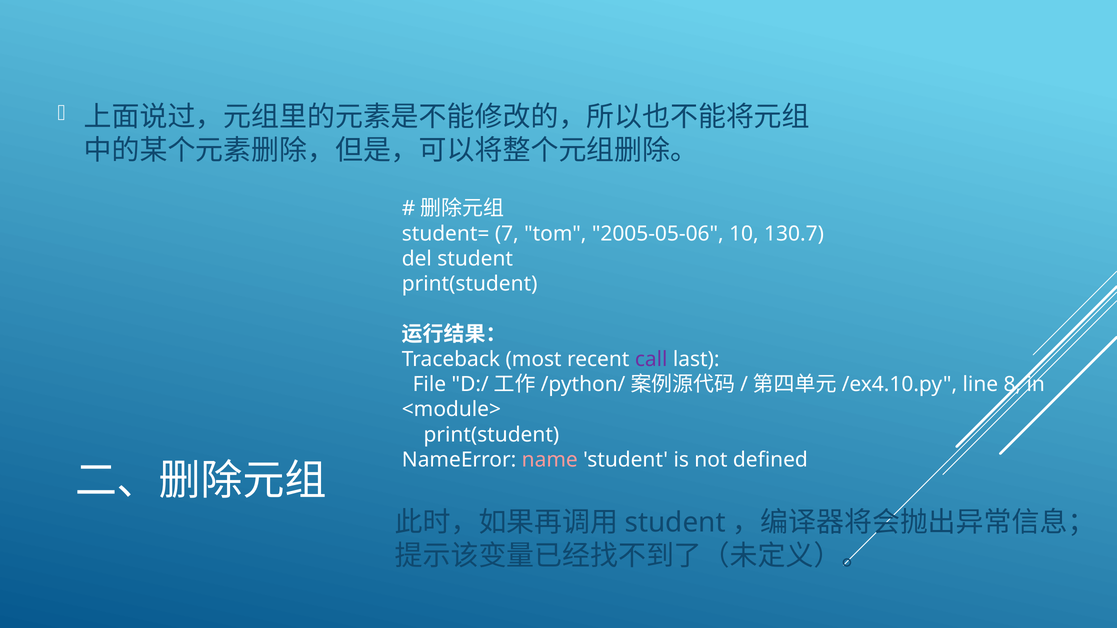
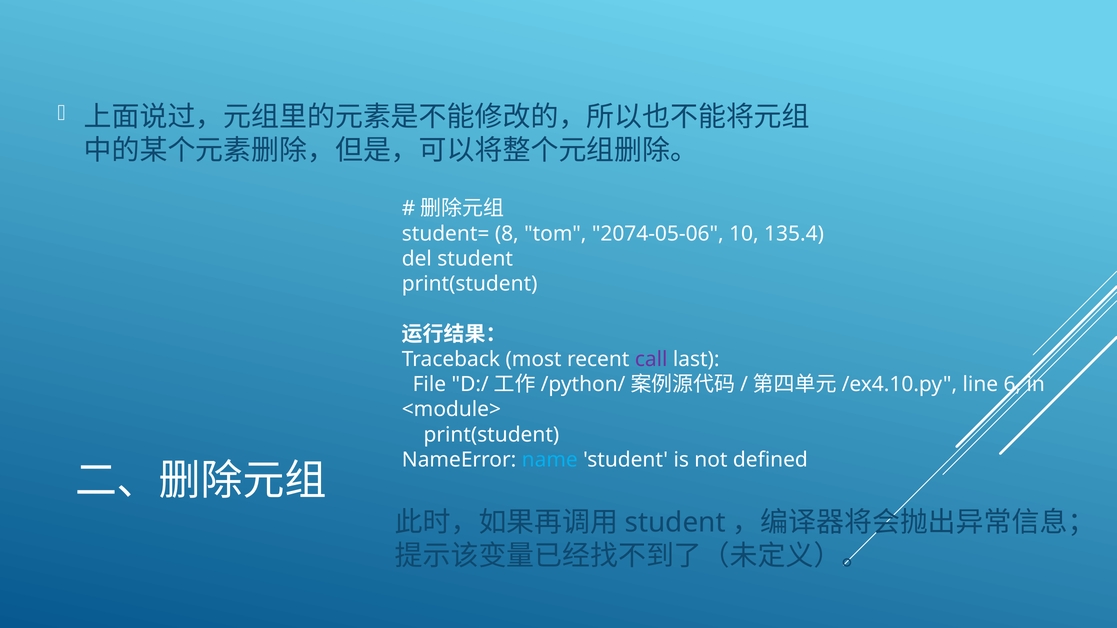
7: 7 -> 8
2005-05-06: 2005-05-06 -> 2074-05-06
130.7: 130.7 -> 135.4
8: 8 -> 6
name colour: pink -> light blue
